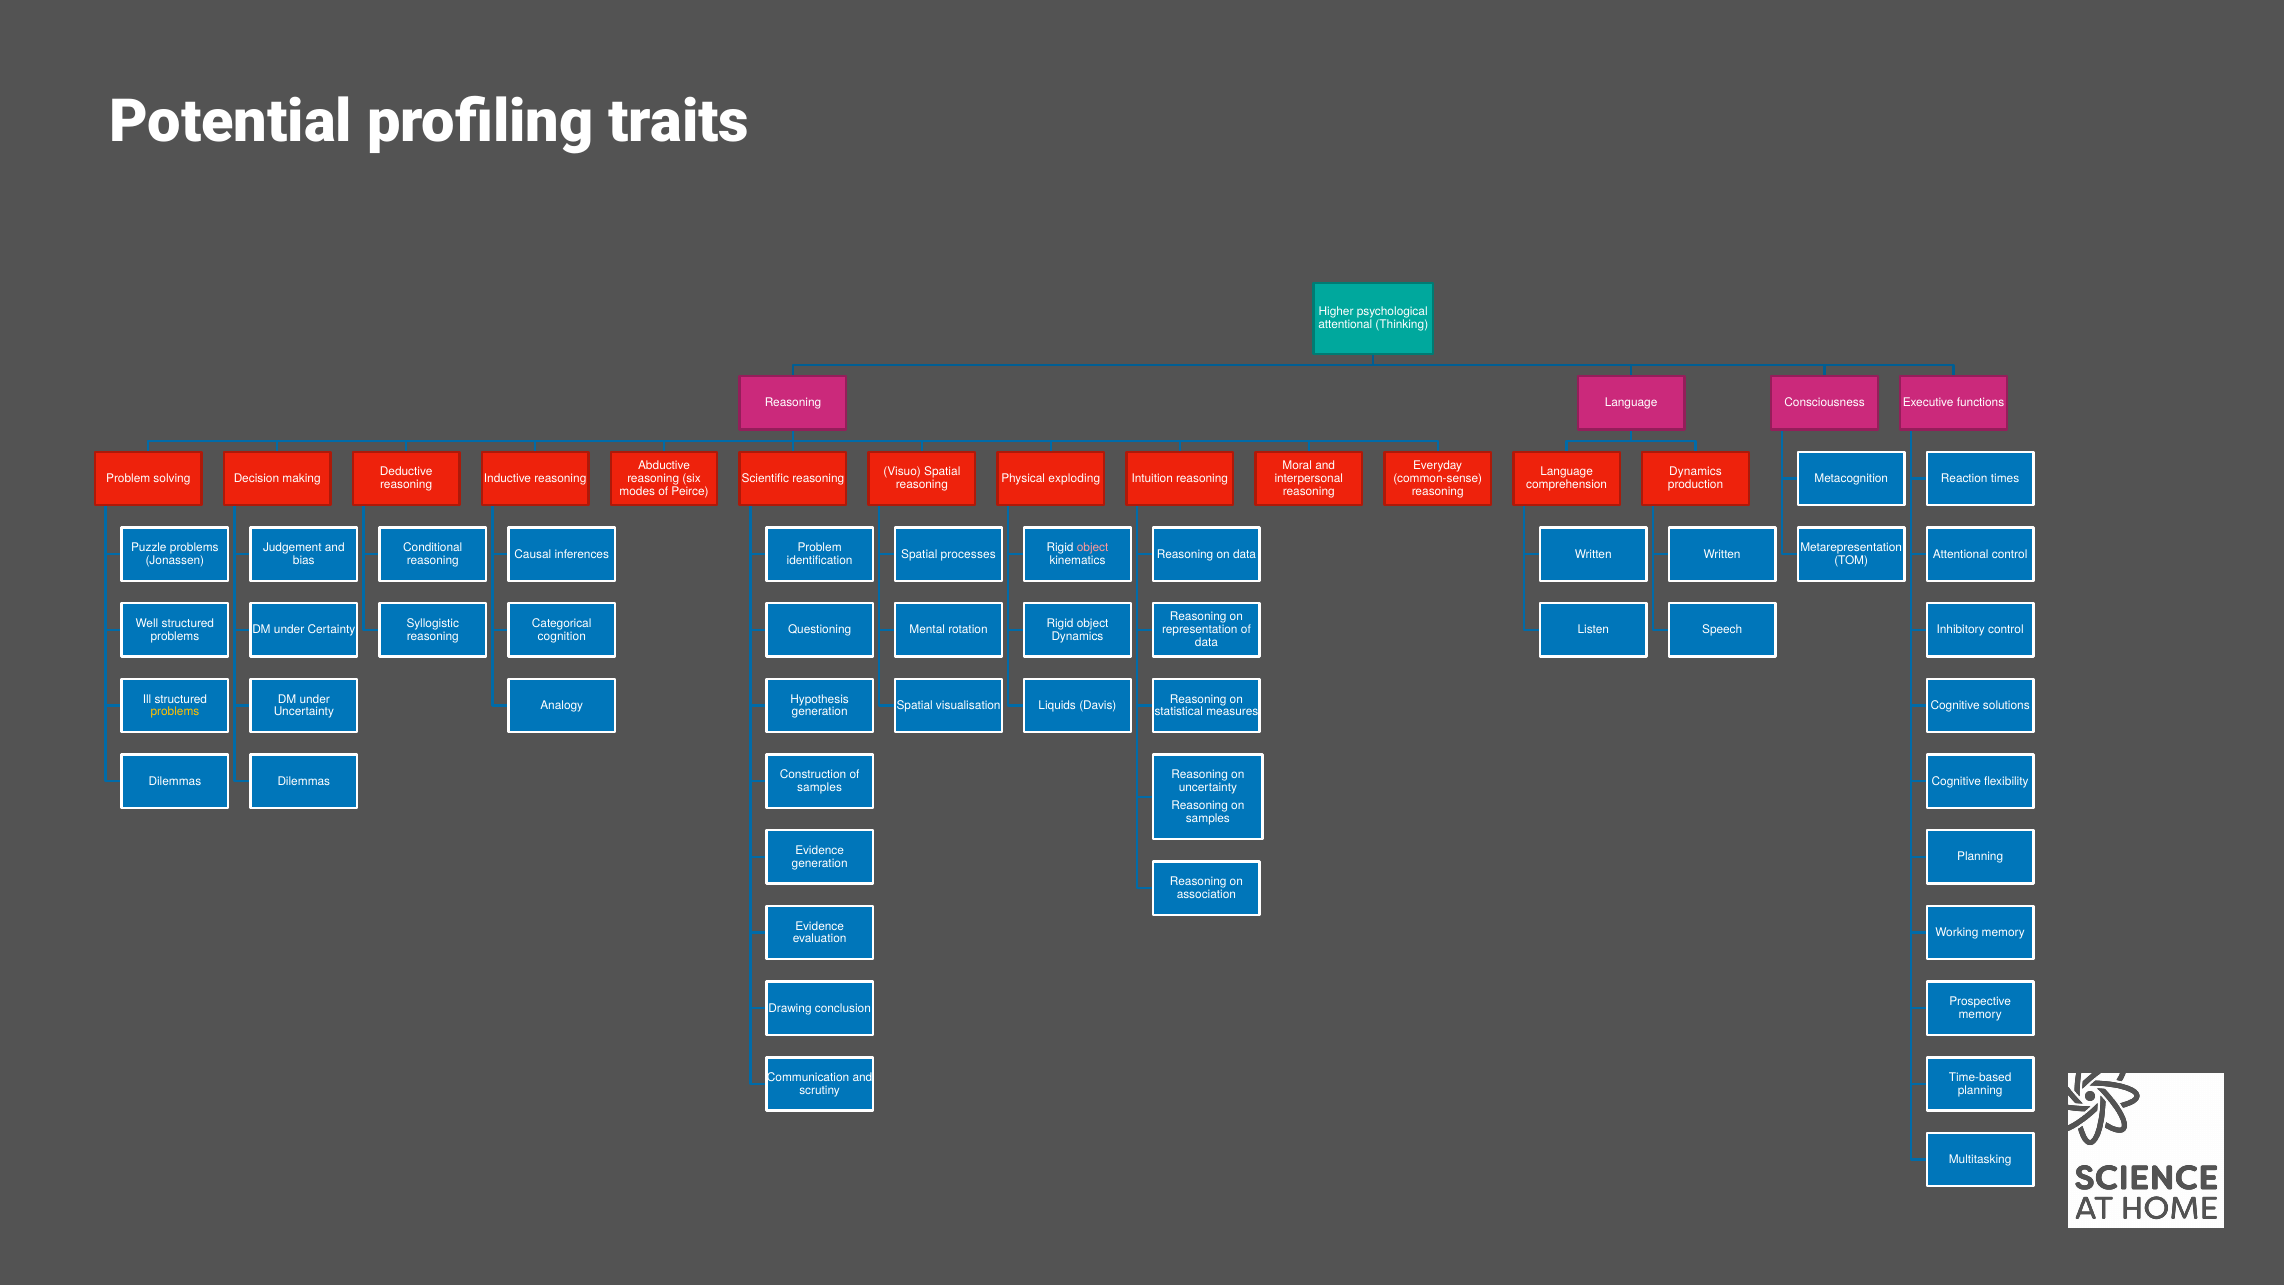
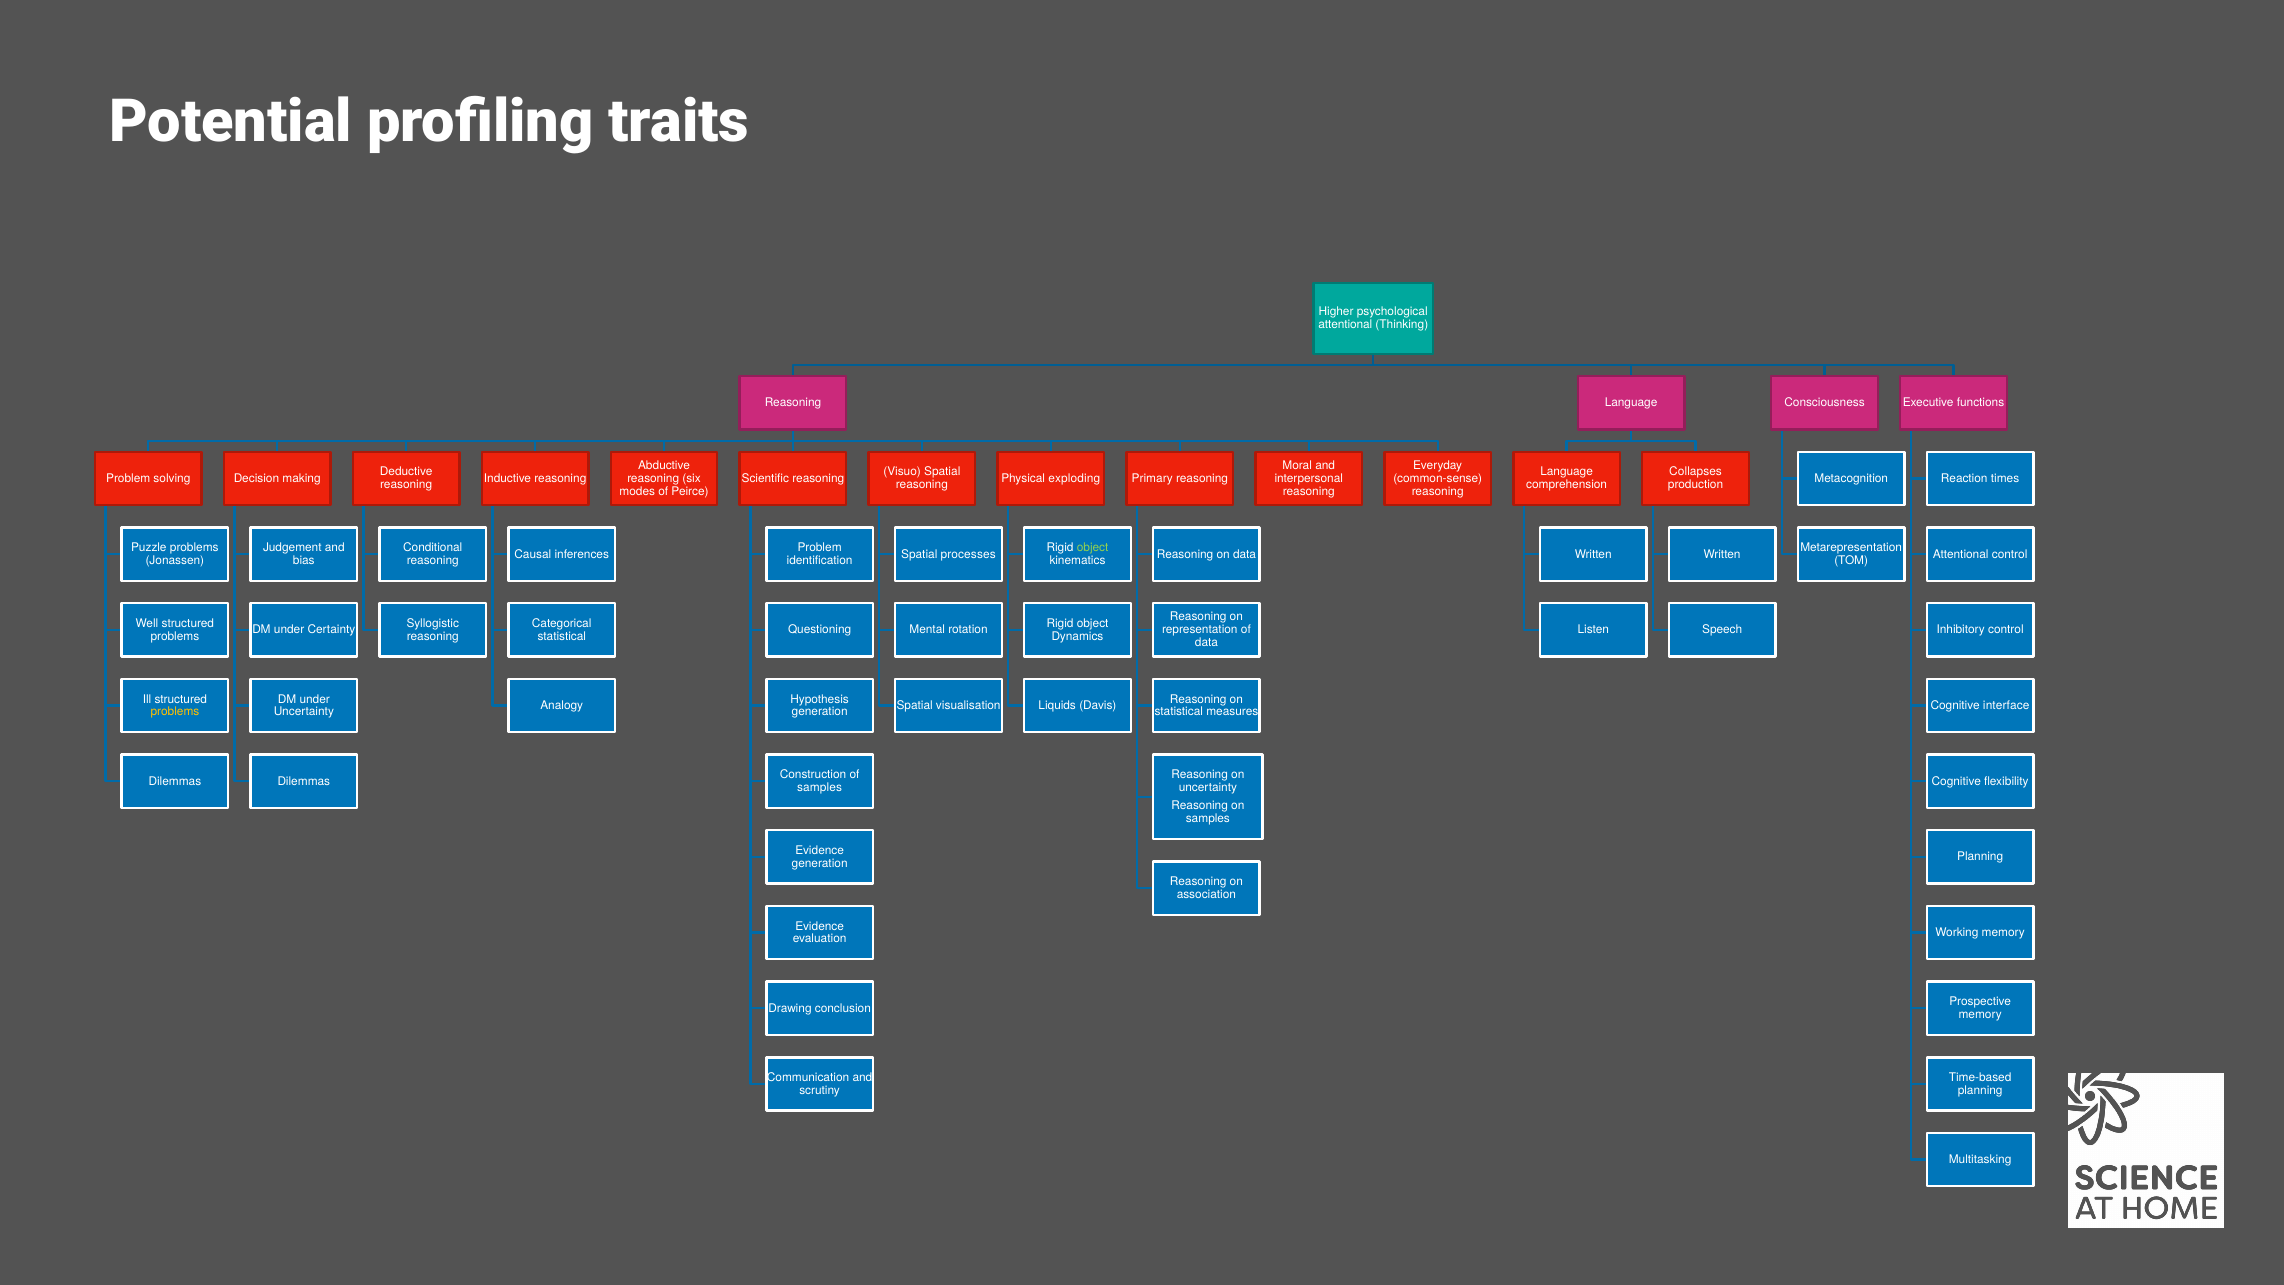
Dynamics at (1696, 472): Dynamics -> Collapses
Intuition: Intuition -> Primary
object at (1093, 548) colour: pink -> light green
cognition at (562, 636): cognition -> statistical
solutions: solutions -> interface
